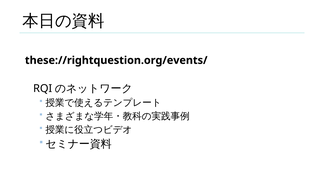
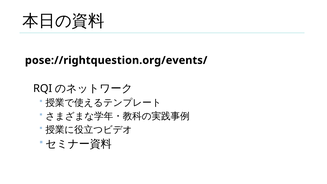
these://rightquestion.org/events/: these://rightquestion.org/events/ -> pose://rightquestion.org/events/
